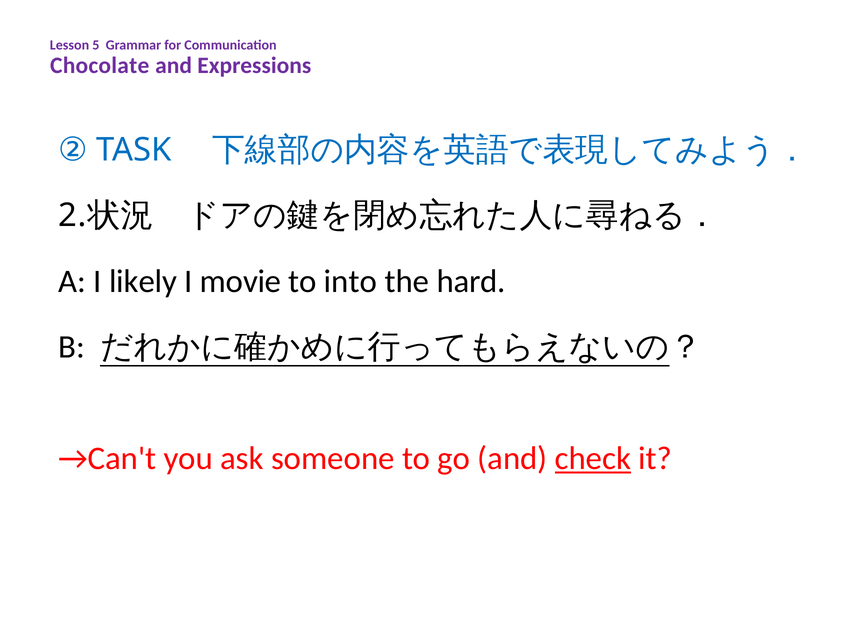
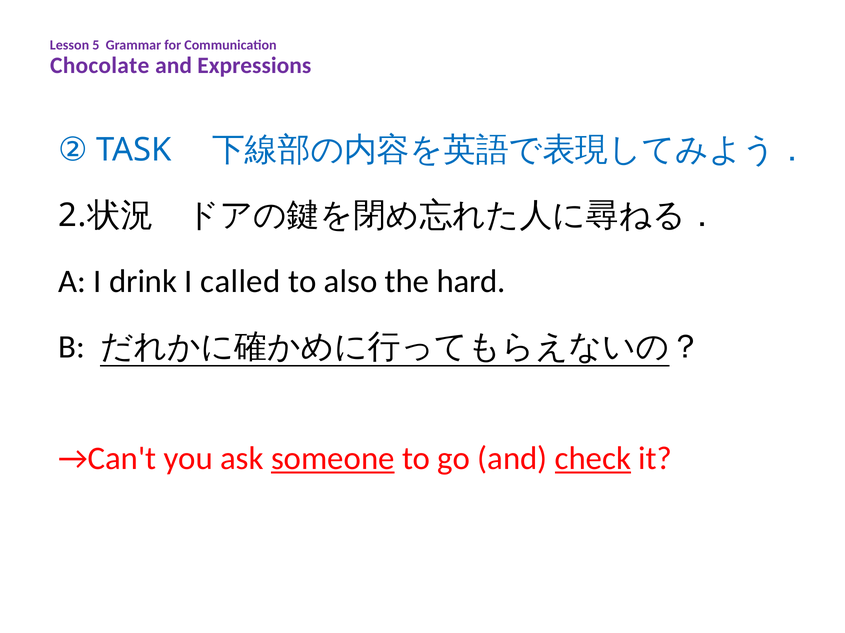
likely: likely -> drink
movie: movie -> called
into: into -> also
someone underline: none -> present
